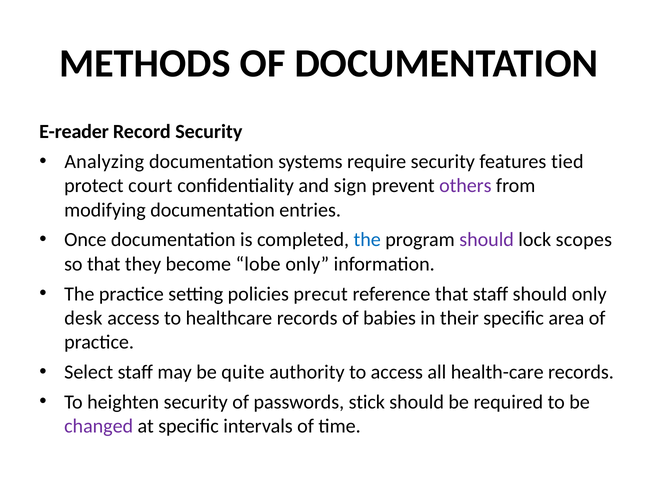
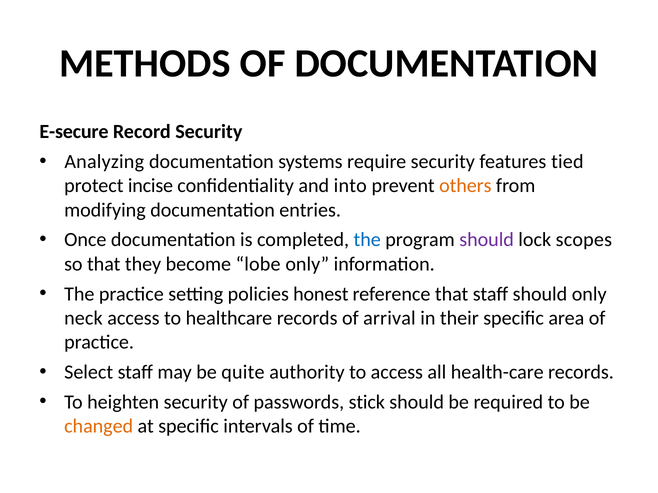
E-reader: E-reader -> E-secure
court: court -> incise
sign: sign -> into
others colour: purple -> orange
precut: precut -> honest
desk: desk -> neck
babies: babies -> arrival
changed colour: purple -> orange
